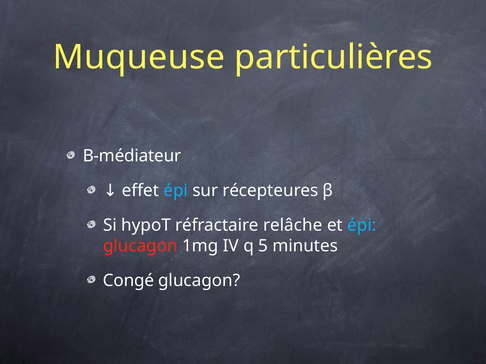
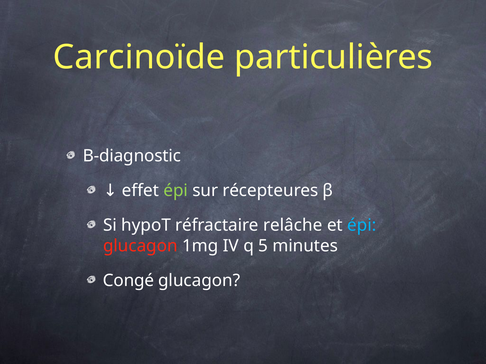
Muqueuse: Muqueuse -> Carcinoïde
B-médiateur: B-médiateur -> B-diagnostic
épi at (176, 191) colour: light blue -> light green
